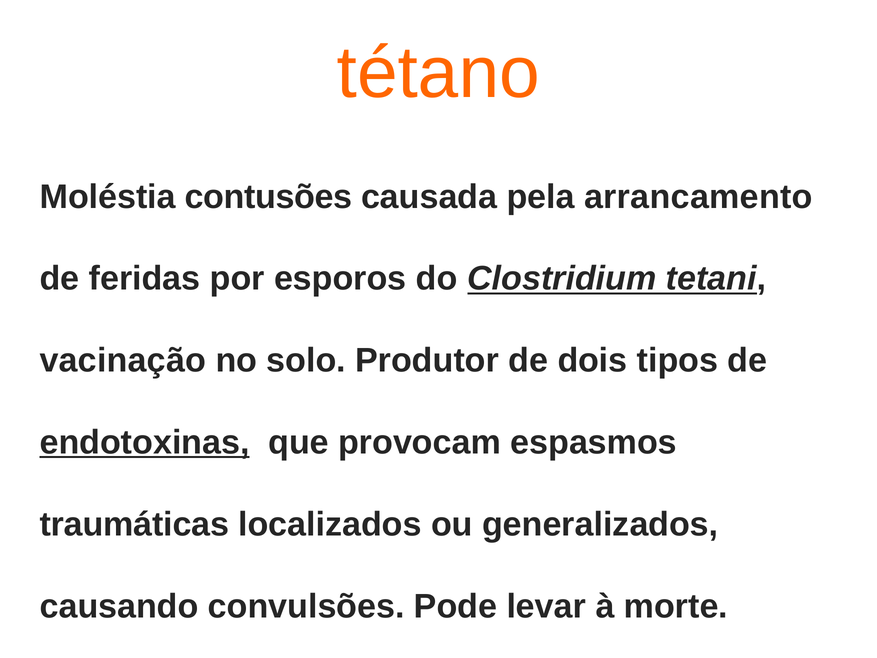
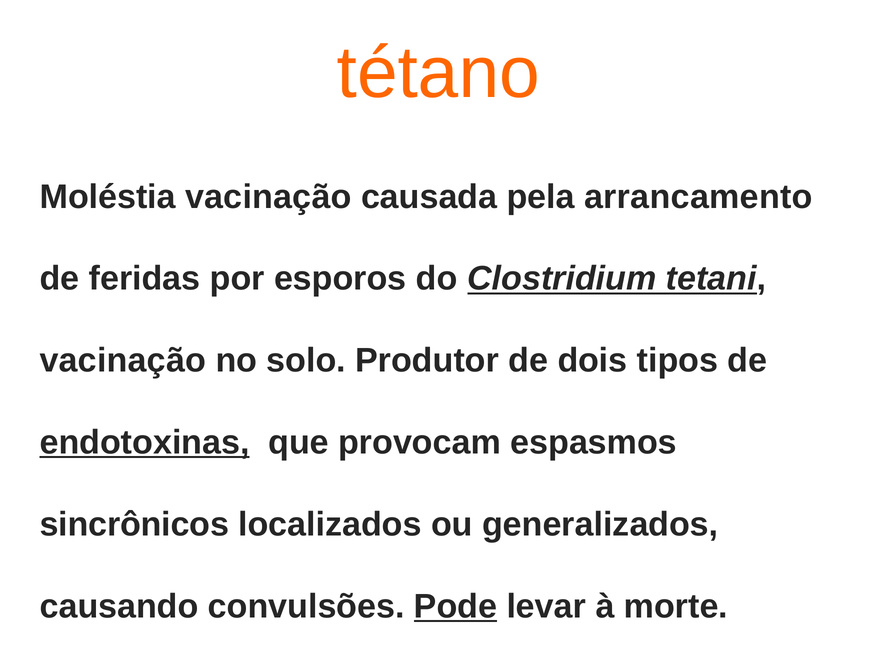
Moléstia contusões: contusões -> vacinação
traumáticas: traumáticas -> sincrônicos
Pode underline: none -> present
